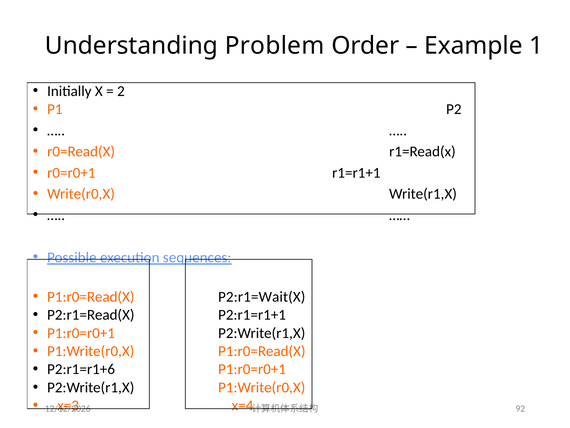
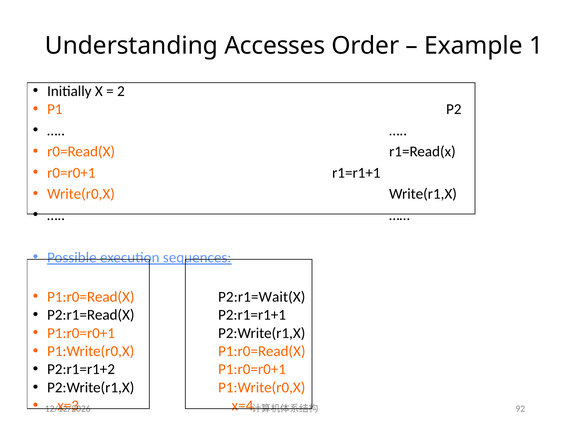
Problem: Problem -> Accesses
P2:r1=r1+6: P2:r1=r1+6 -> P2:r1=r1+2
